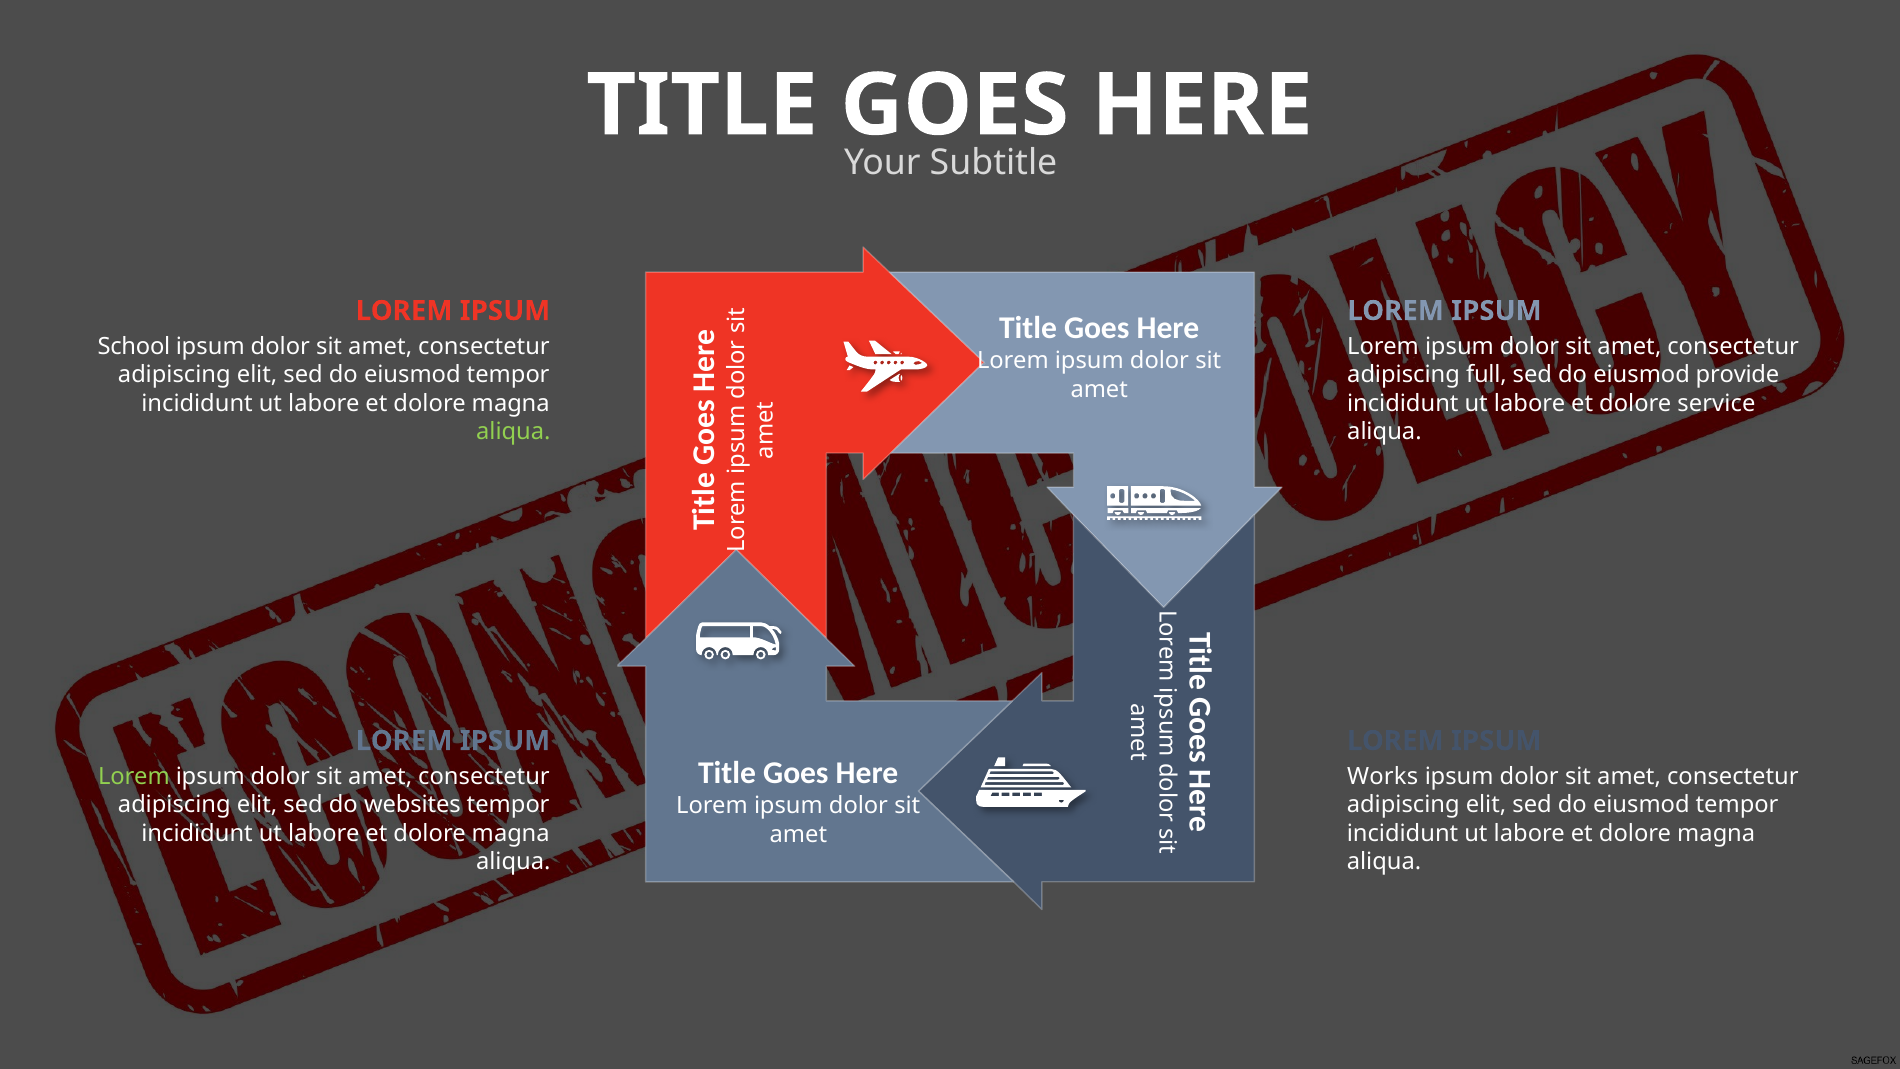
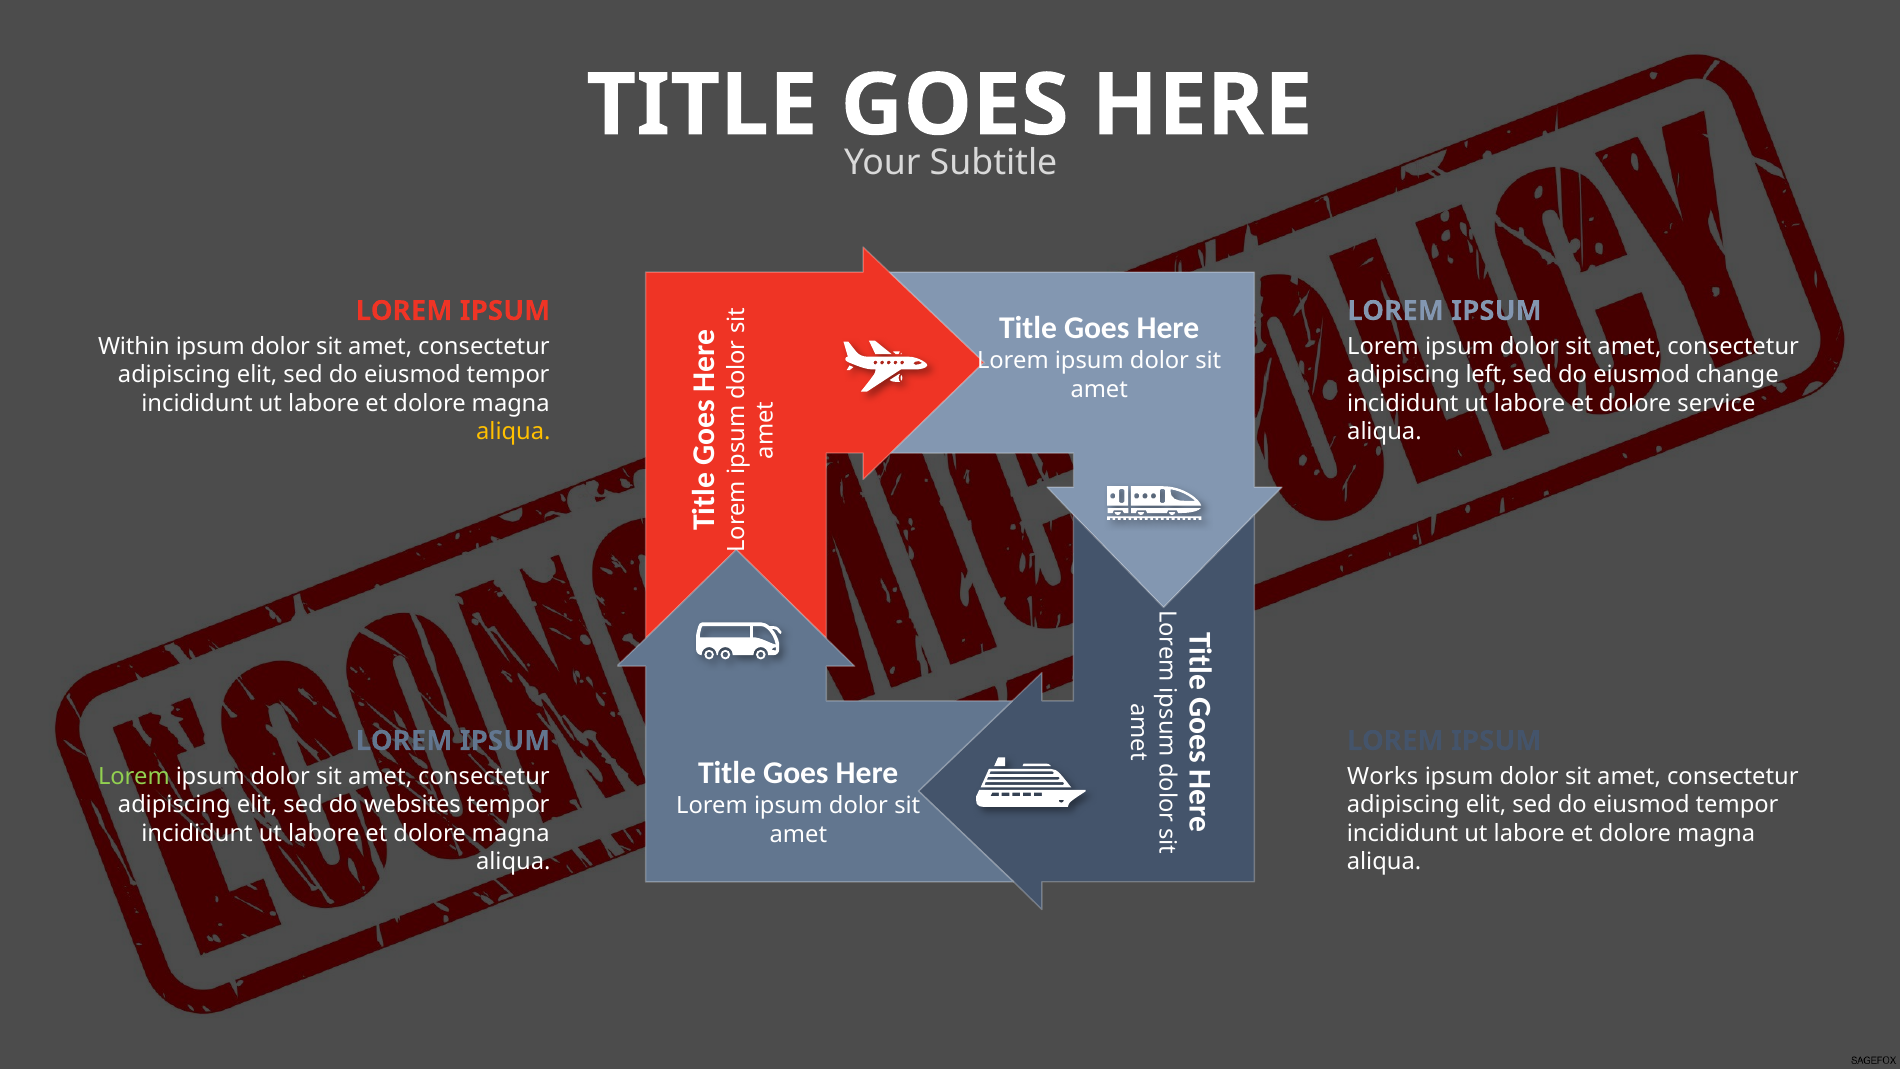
School: School -> Within
full: full -> left
provide: provide -> change
aliqua at (513, 432) colour: light green -> yellow
